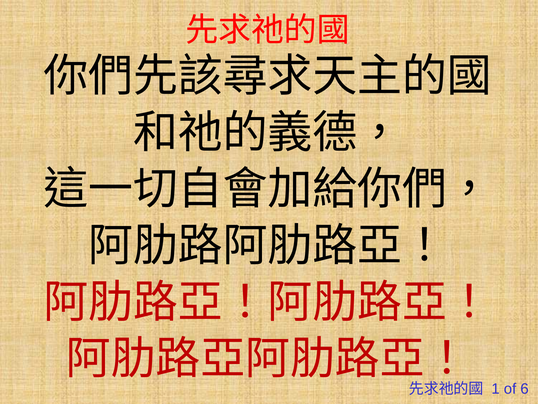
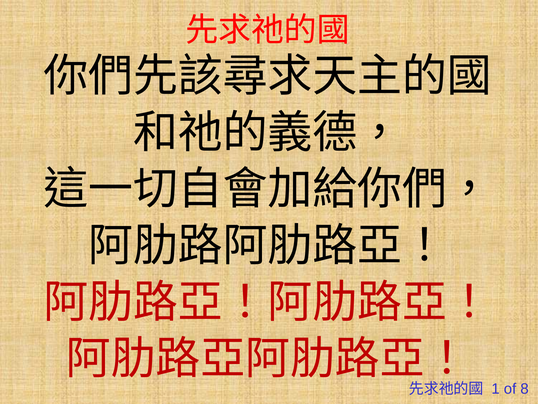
6: 6 -> 8
